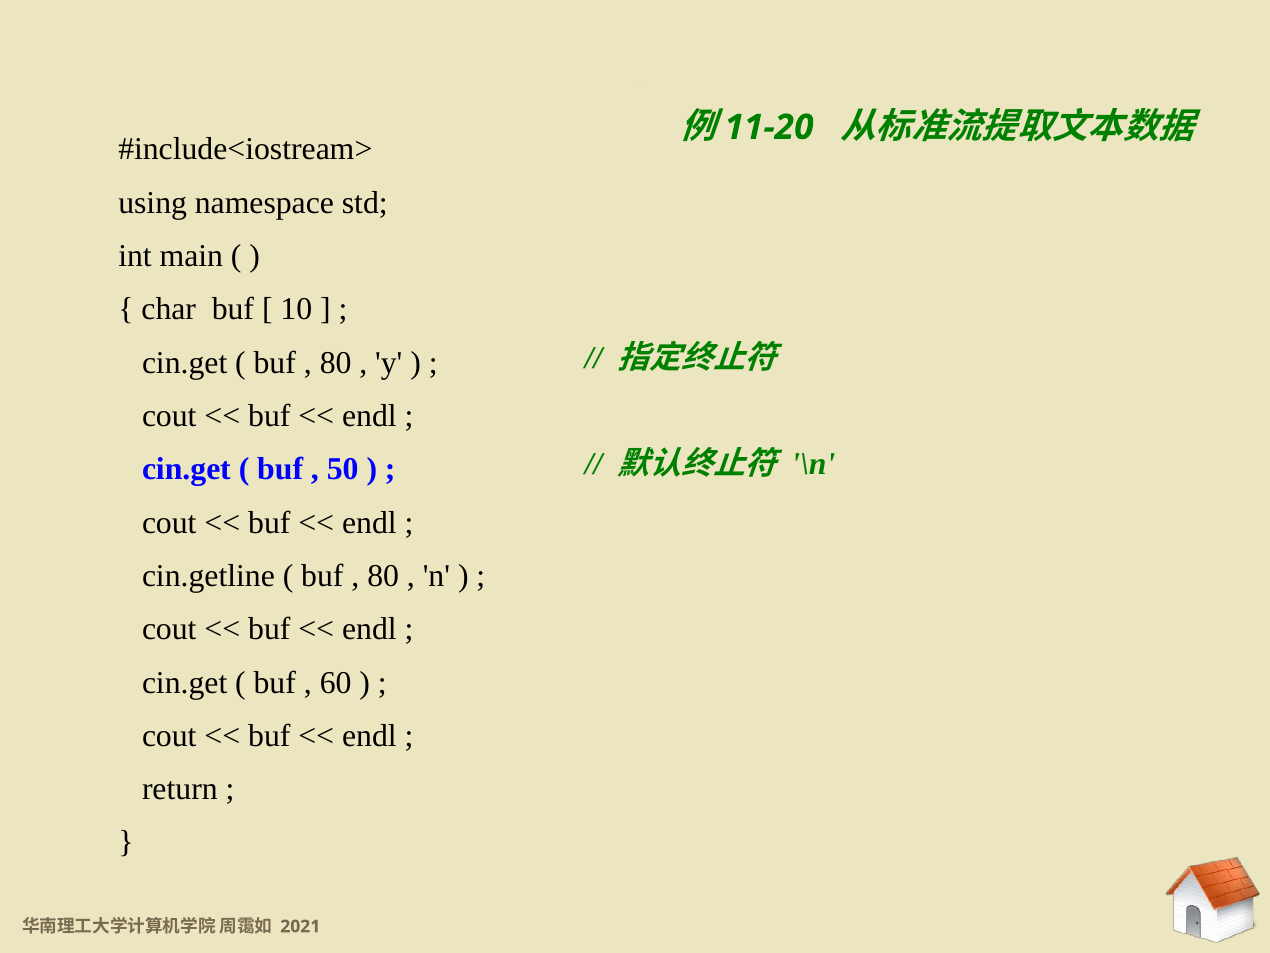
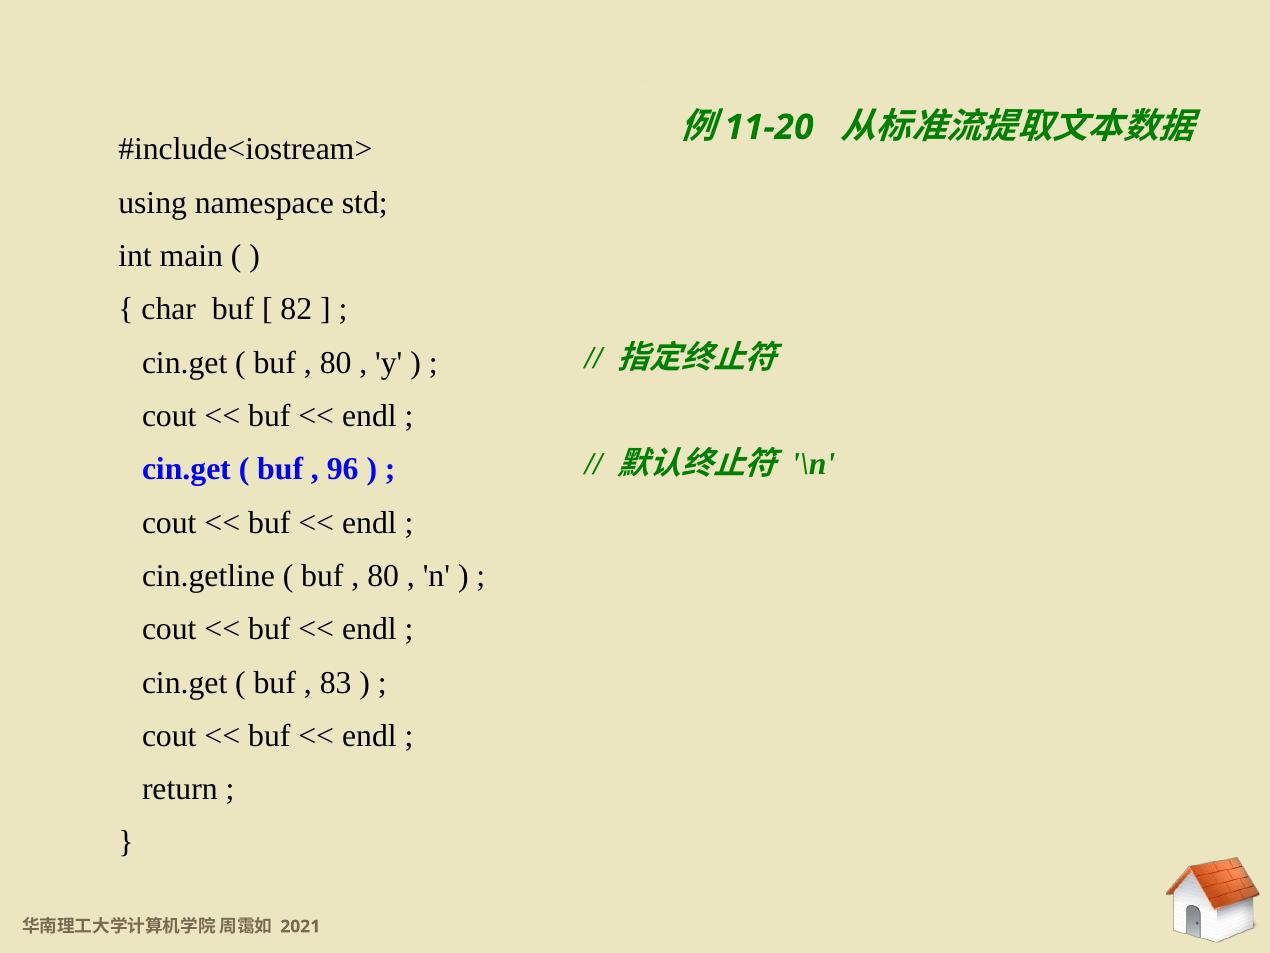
10: 10 -> 82
50: 50 -> 96
60: 60 -> 83
